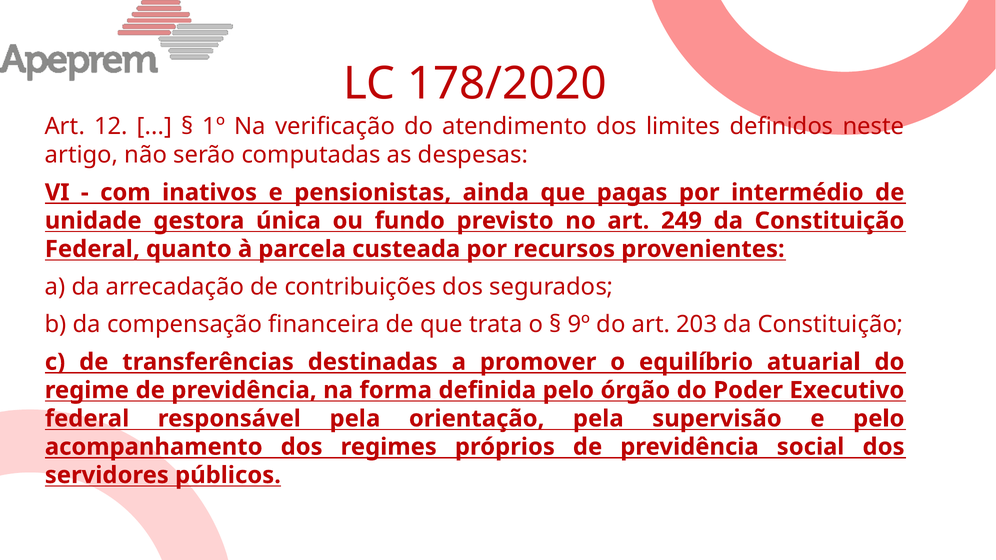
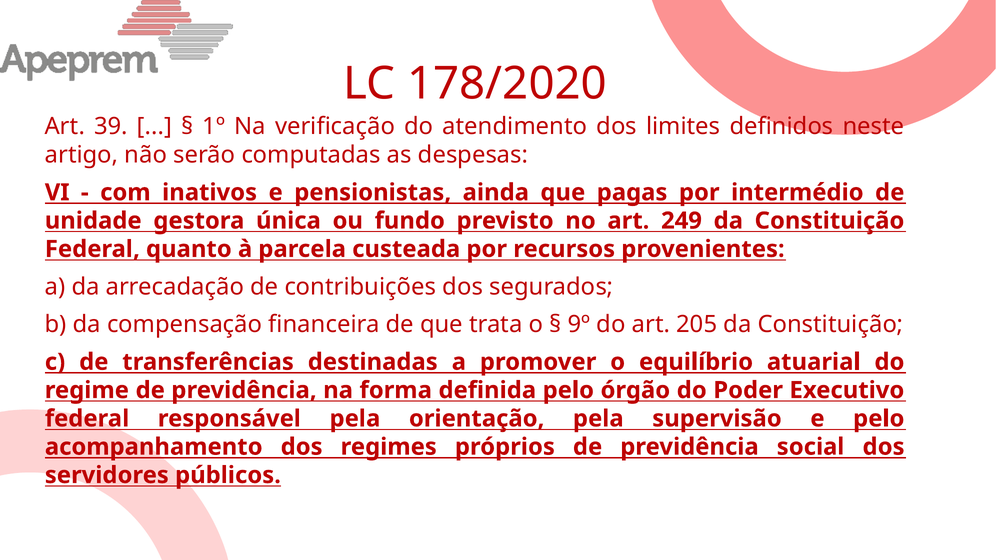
12: 12 -> 39
203: 203 -> 205
